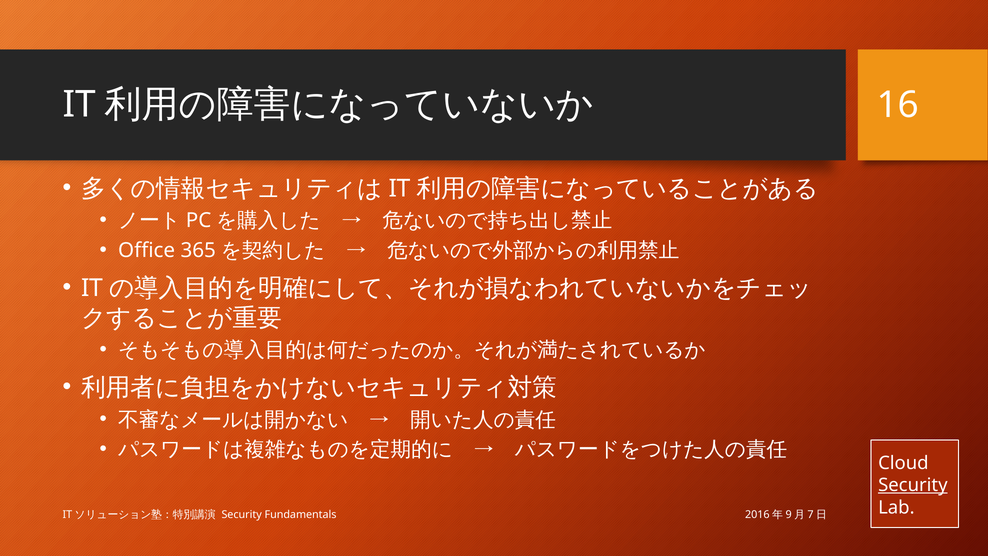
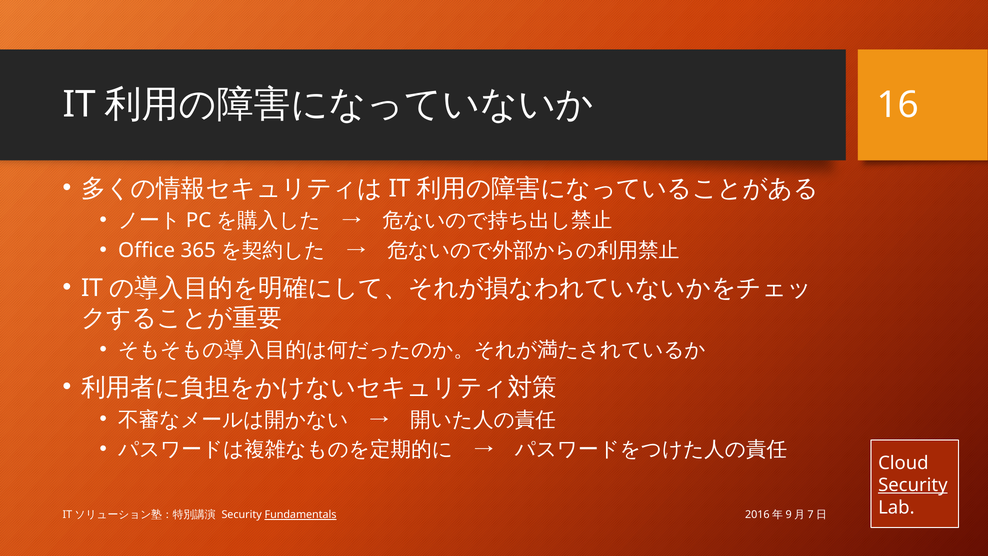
Fundamentals underline: none -> present
